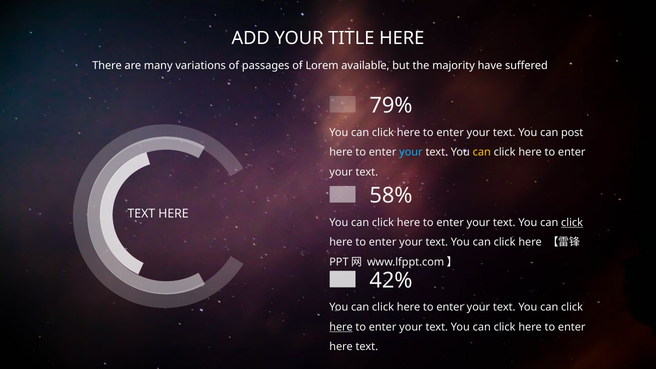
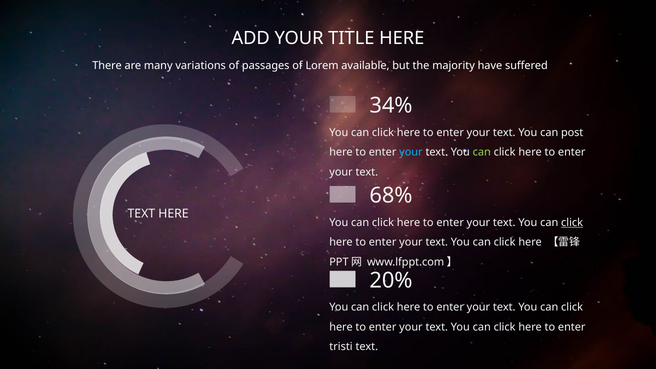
79%: 79% -> 34%
can at (482, 152) colour: yellow -> light green
58%: 58% -> 68%
42%: 42% -> 20%
here at (341, 327) underline: present -> none
here at (341, 347): here -> tristi
